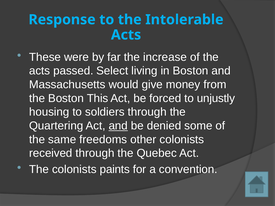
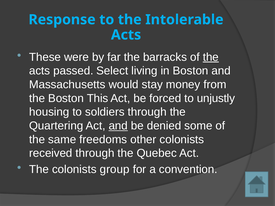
increase: increase -> barracks
the at (211, 57) underline: none -> present
give: give -> stay
paints: paints -> group
